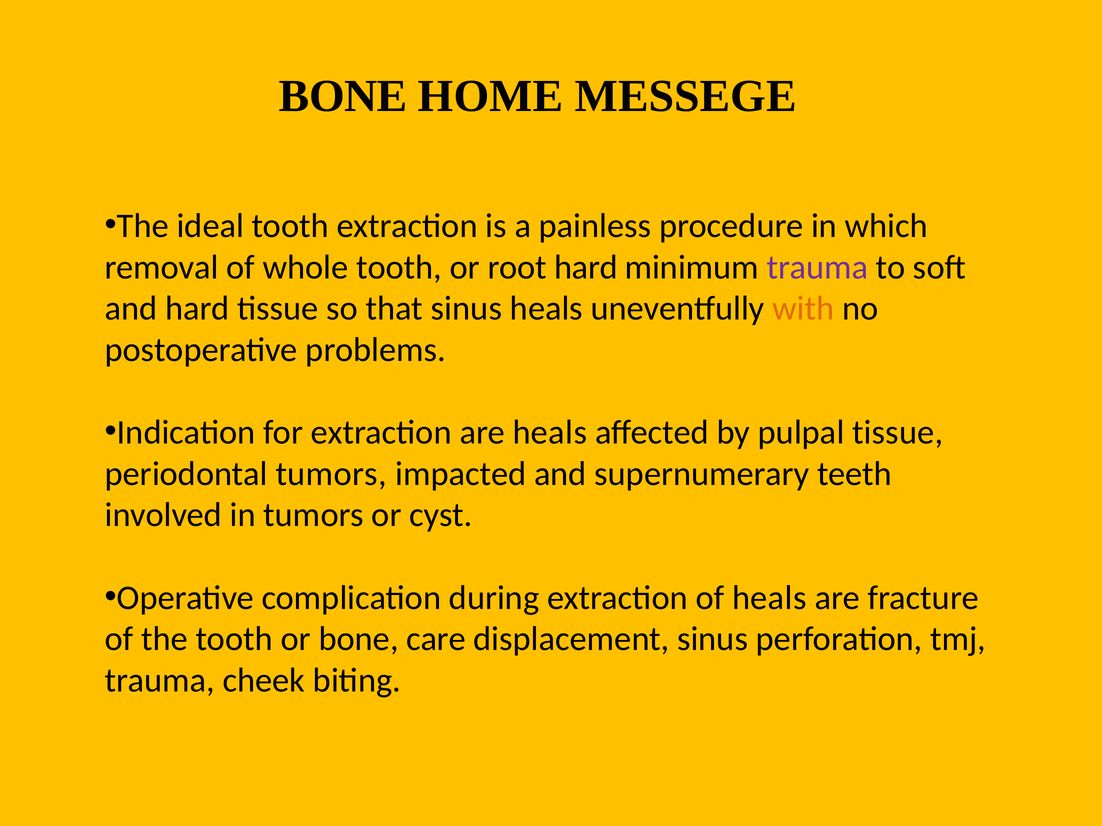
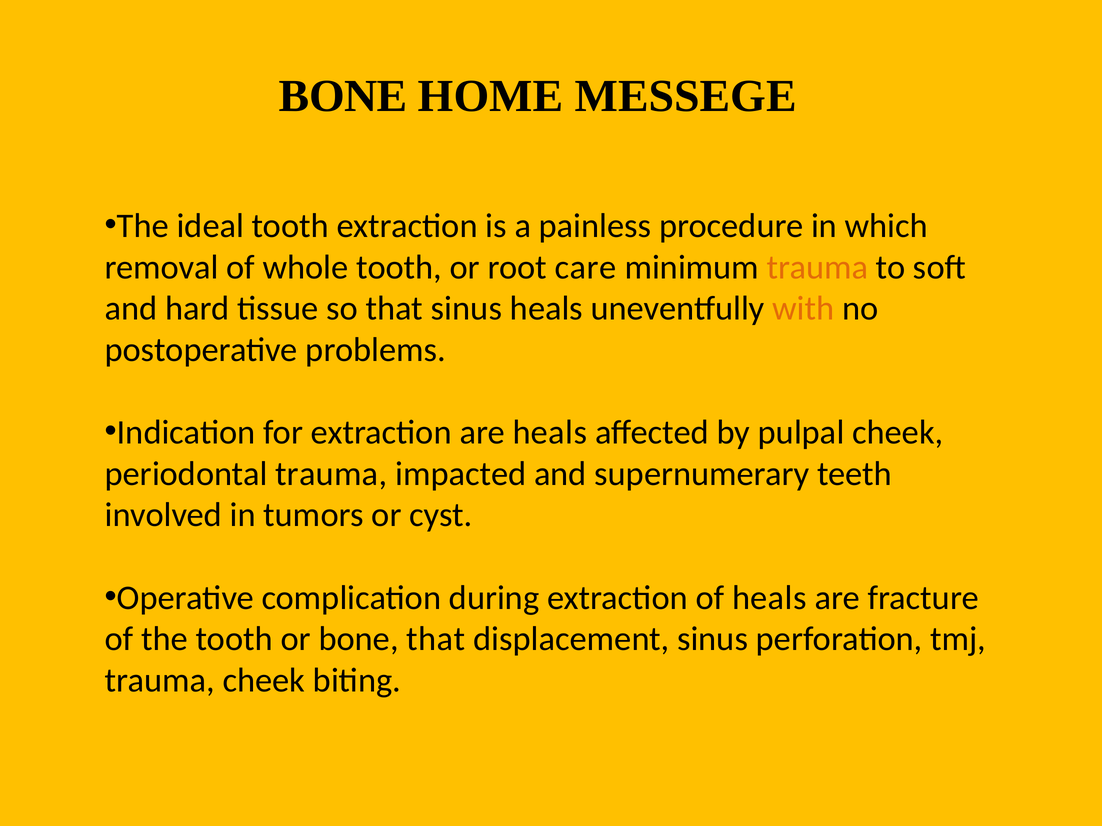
root hard: hard -> care
trauma at (817, 267) colour: purple -> orange
pulpal tissue: tissue -> cheek
periodontal tumors: tumors -> trauma
bone care: care -> that
